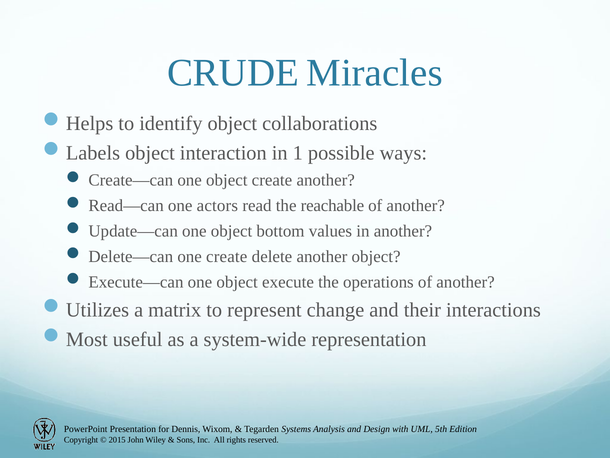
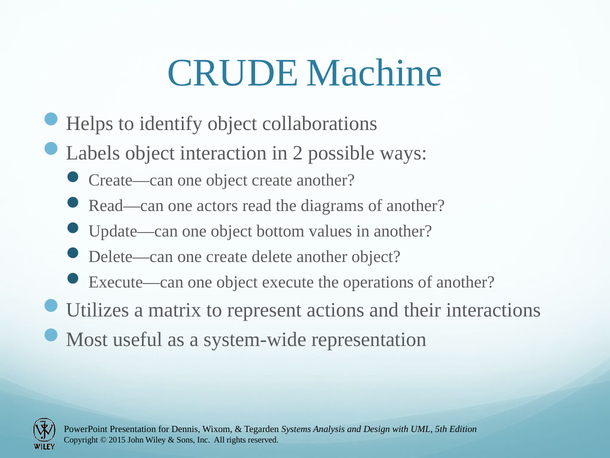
Miracles: Miracles -> Machine
1: 1 -> 2
reachable: reachable -> diagrams
change: change -> actions
